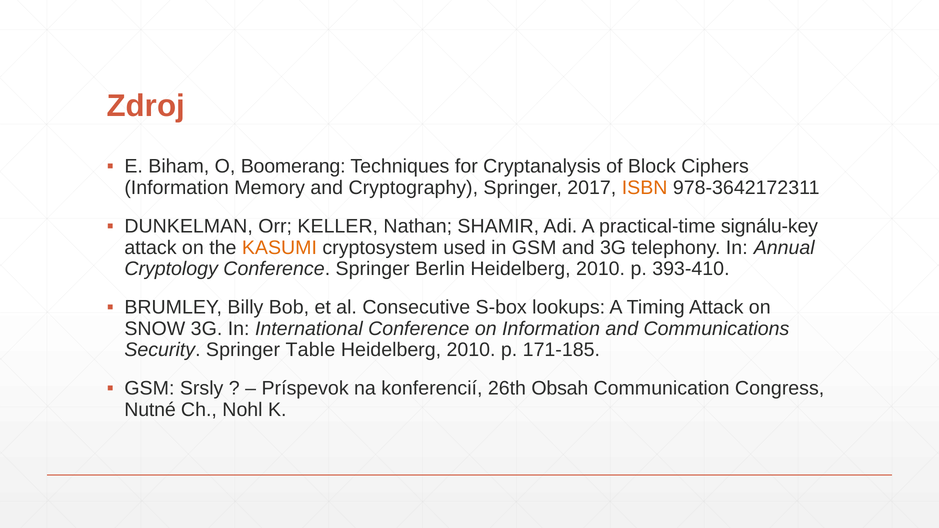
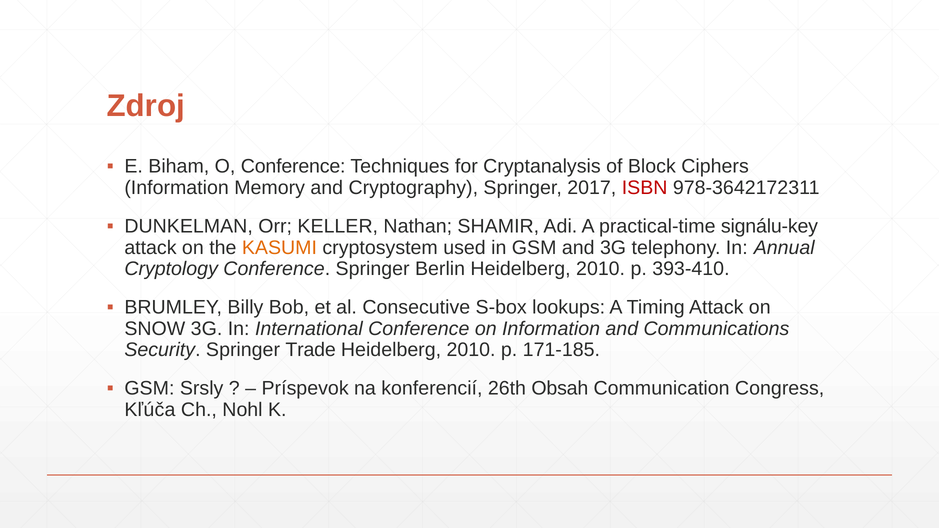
O Boomerang: Boomerang -> Conference
ISBN colour: orange -> red
Table: Table -> Trade
Nutné: Nutné -> Kľúča
